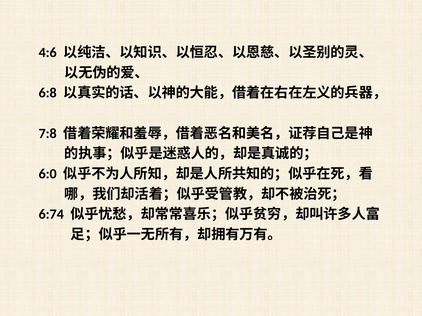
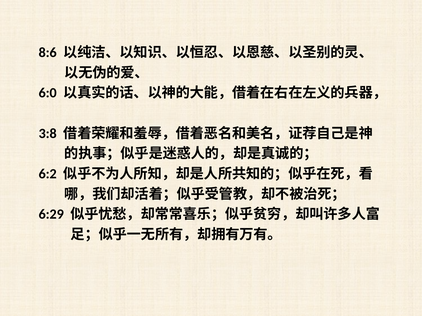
4:6: 4:6 -> 8:6
6:8: 6:8 -> 6:0
7:8: 7:8 -> 3:8
6:0: 6:0 -> 6:2
6:74: 6:74 -> 6:29
